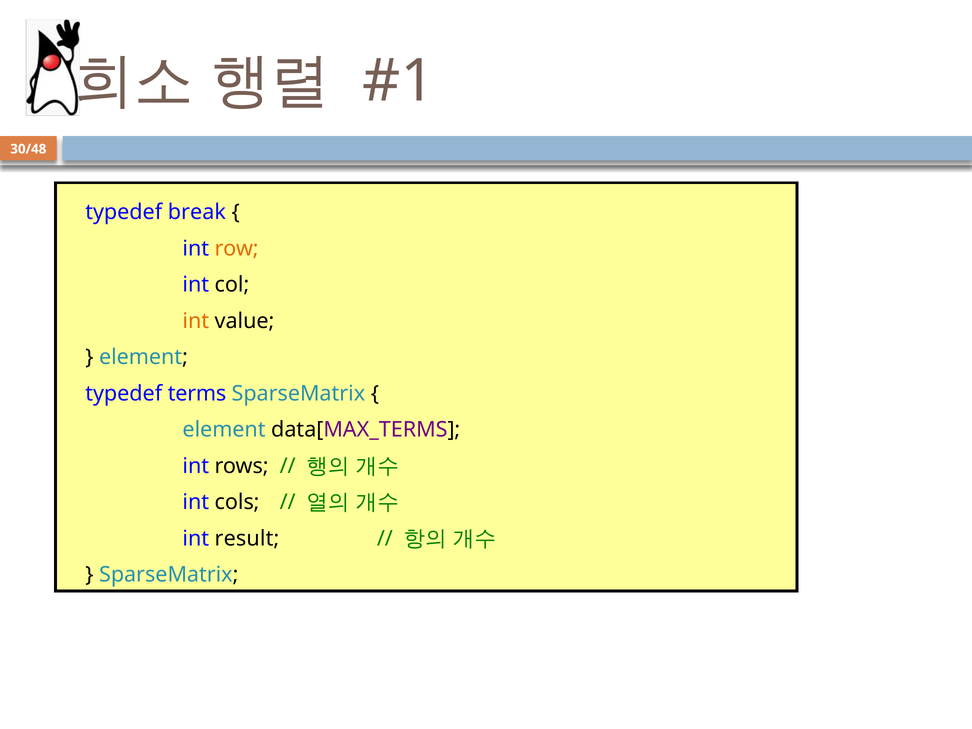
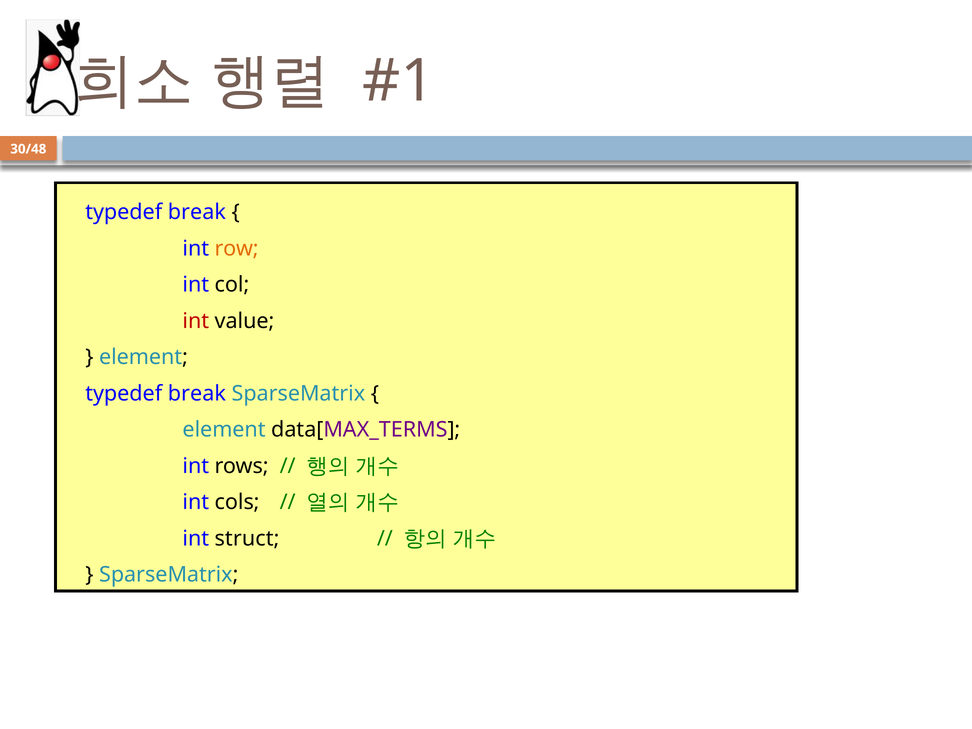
int at (196, 321) colour: orange -> red
terms at (197, 394): terms -> break
result: result -> struct
